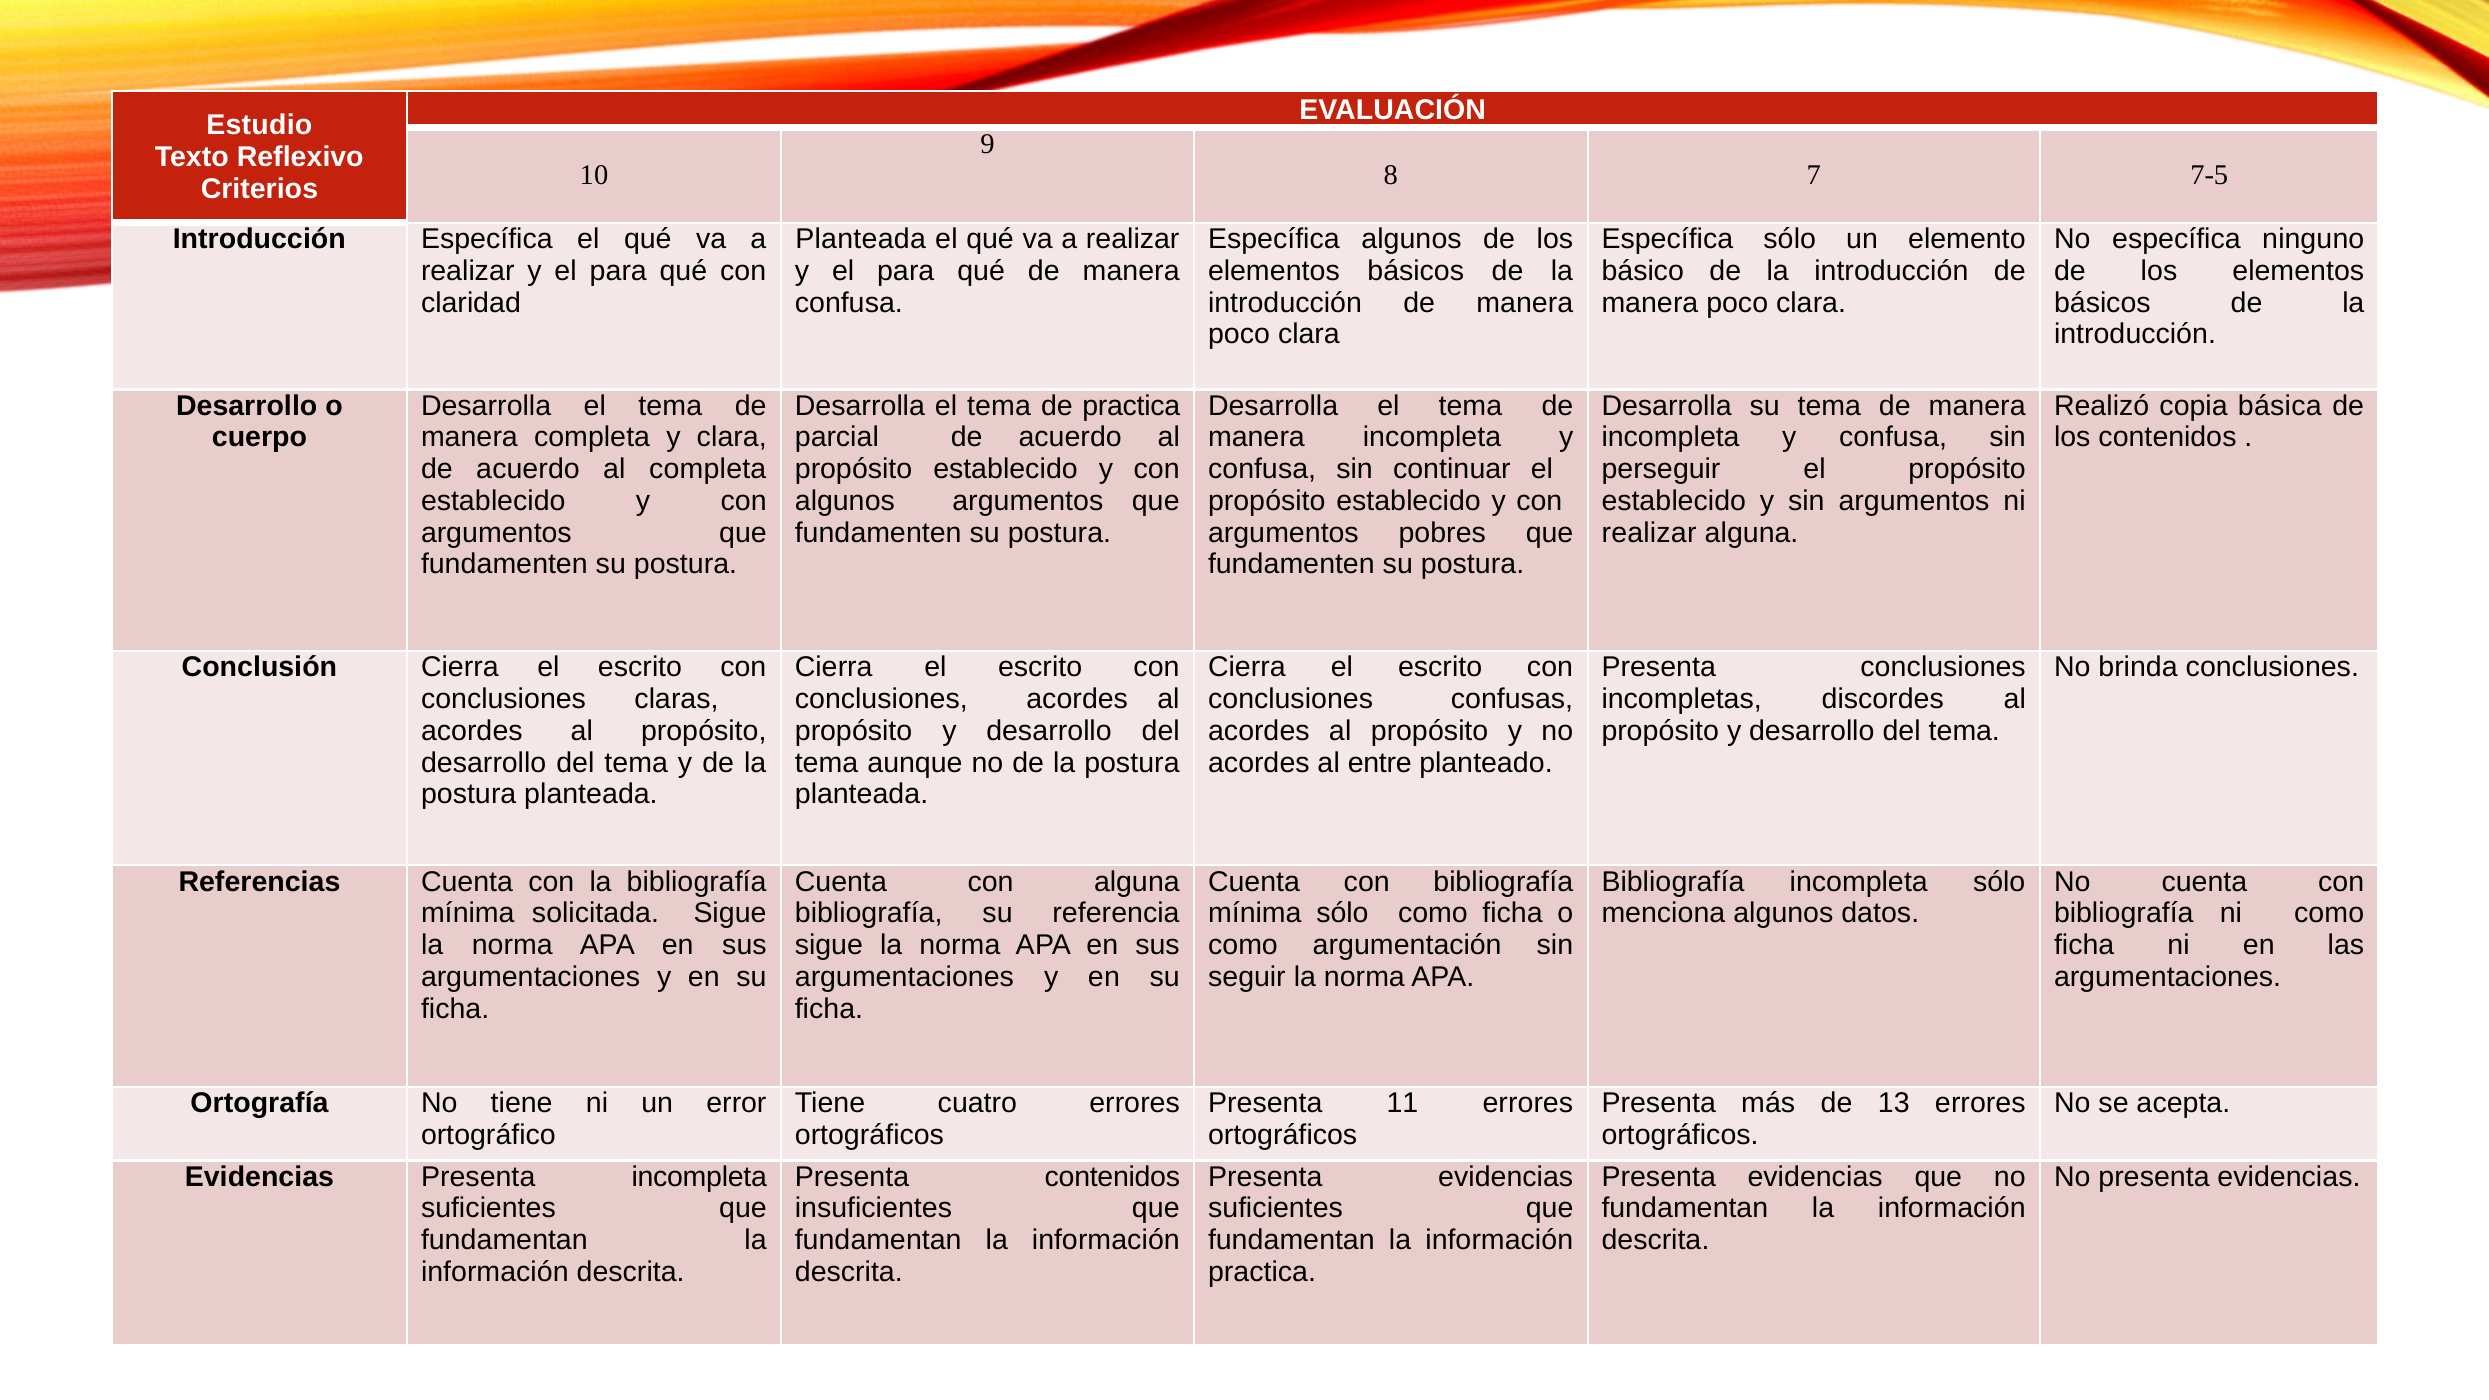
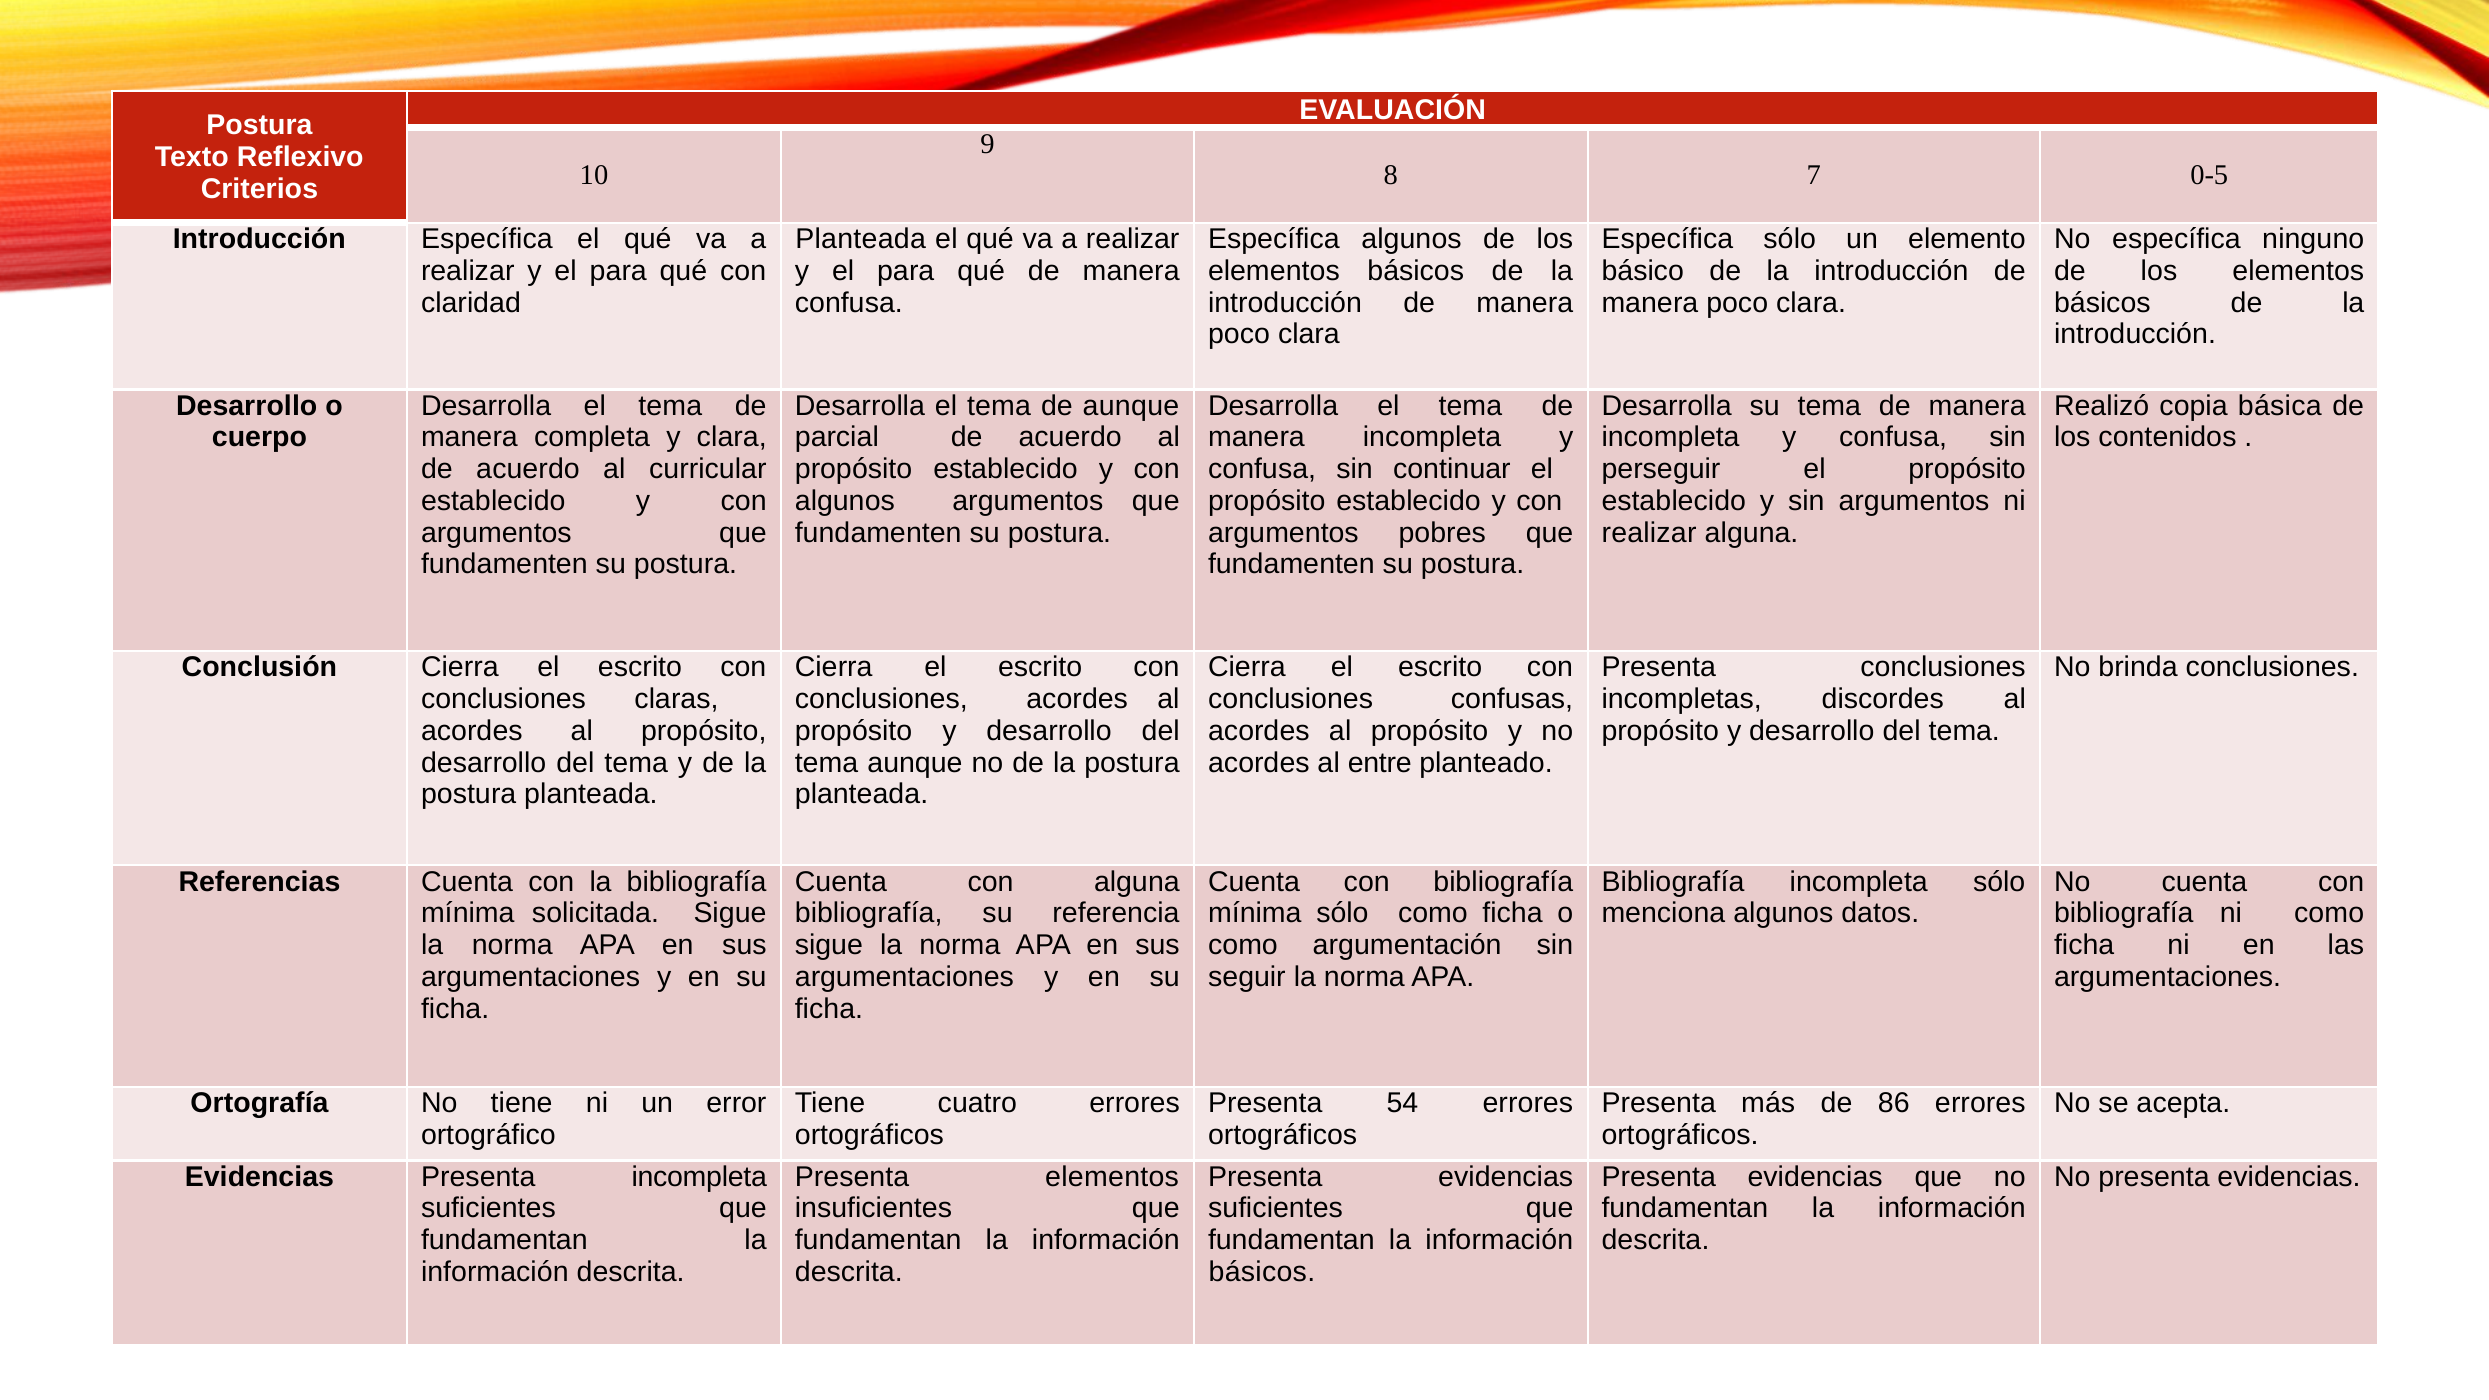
Estudio at (259, 126): Estudio -> Postura
7-5: 7-5 -> 0-5
de practica: practica -> aunque
al completa: completa -> curricular
11: 11 -> 54
13: 13 -> 86
Presenta contenidos: contenidos -> elementos
practica at (1262, 1272): practica -> básicos
